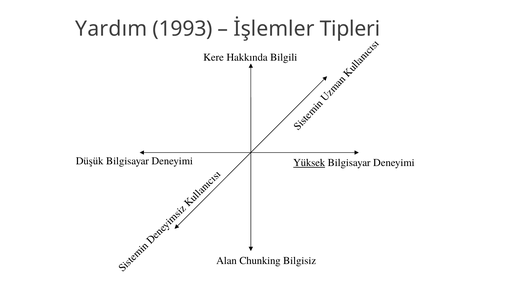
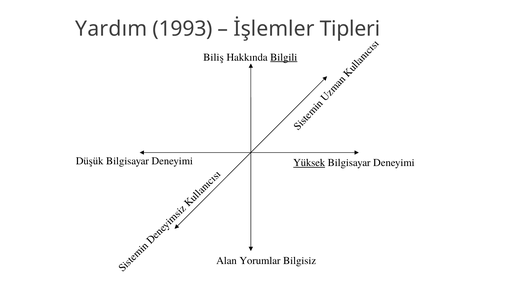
Kere: Kere -> Biliş
Bilgili underline: none -> present
Chunking: Chunking -> Yorumlar
